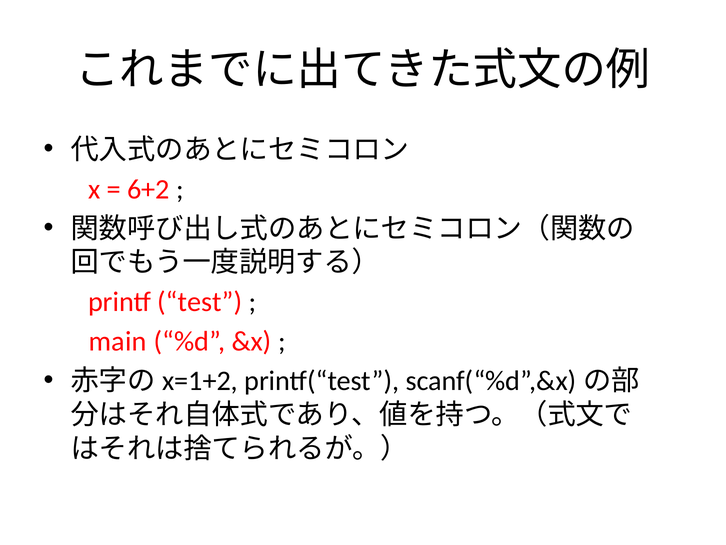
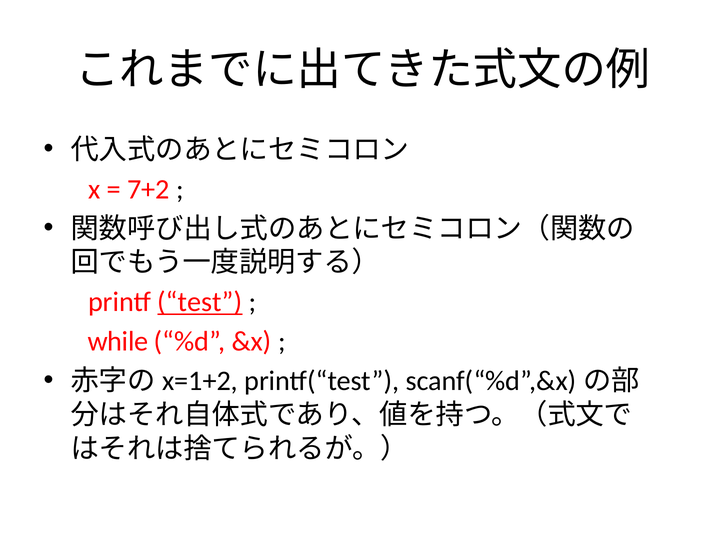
6+2: 6+2 -> 7+2
test underline: none -> present
main: main -> while
